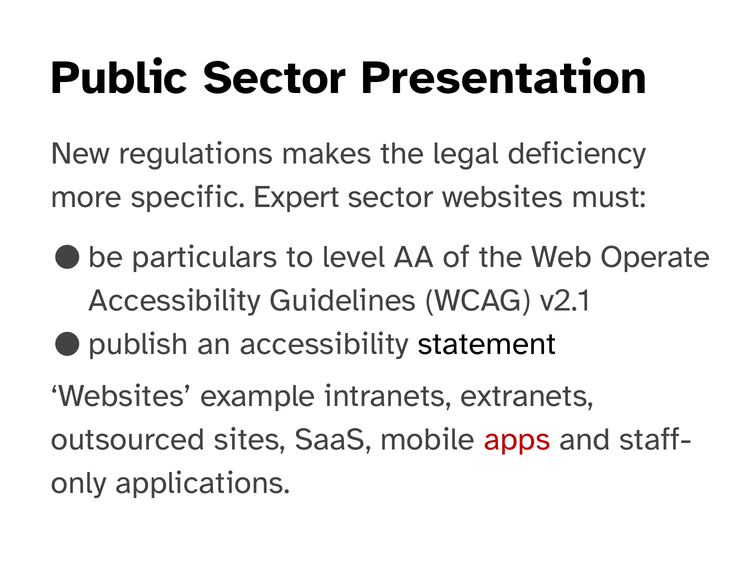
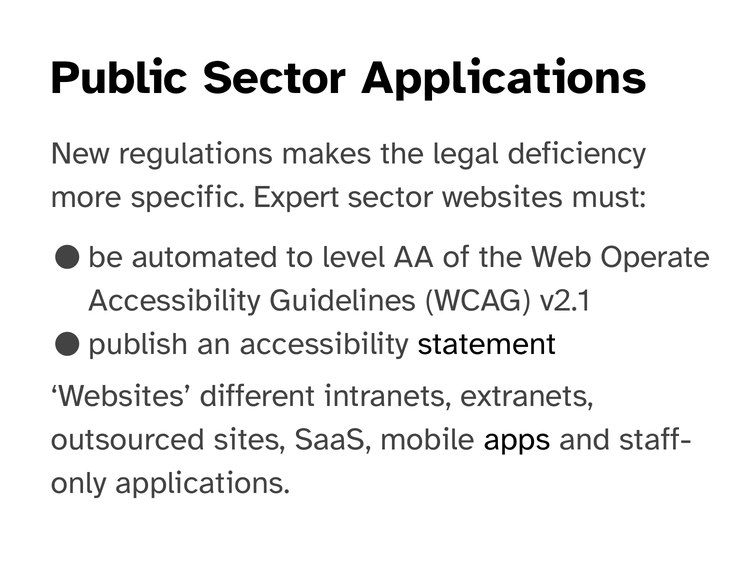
Sector Presentation: Presentation -> Applications
particulars: particulars -> automated
example: example -> different
apps colour: red -> black
